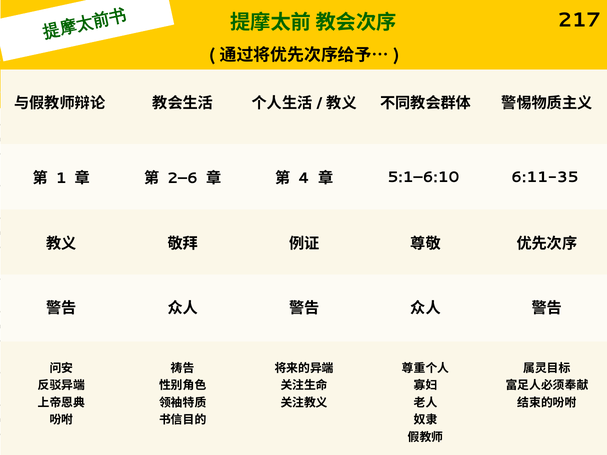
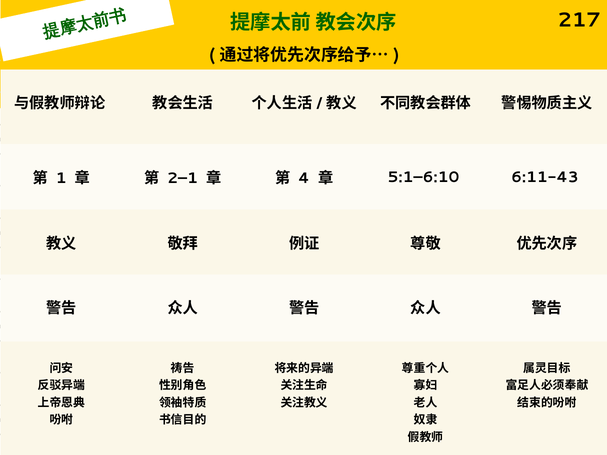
2–6: 2–6 -> 2–1
6:11-35: 6:11-35 -> 6:11-43
